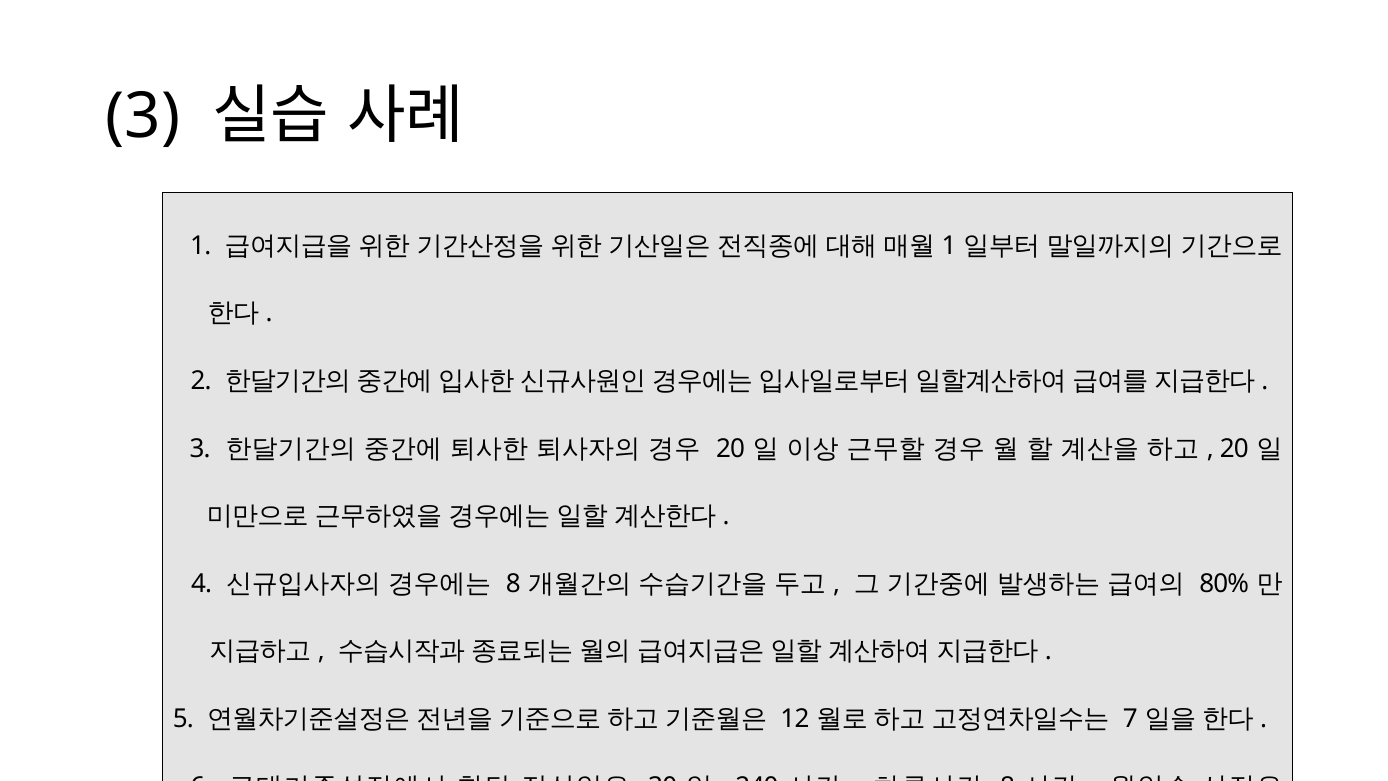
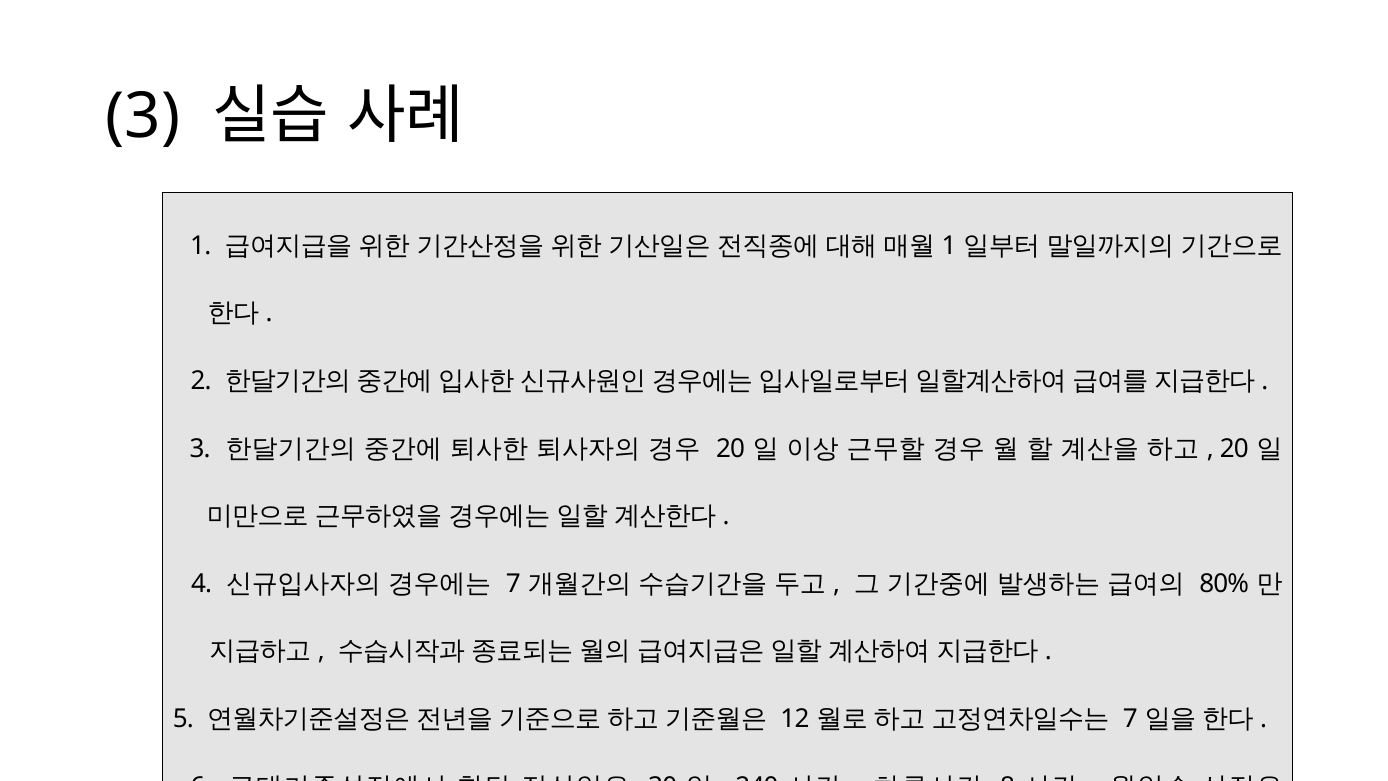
8 at (513, 584): 8 -> 7
